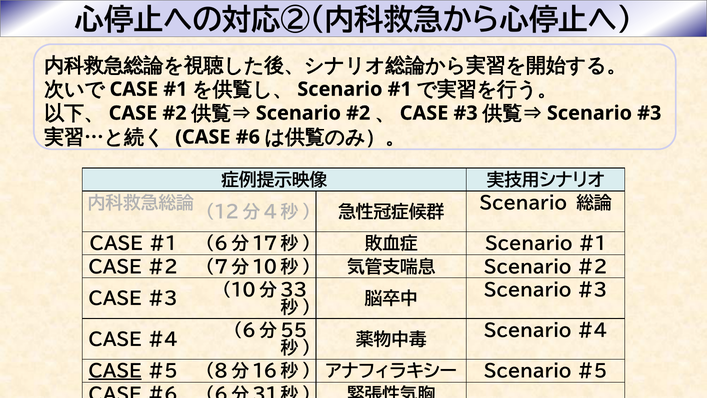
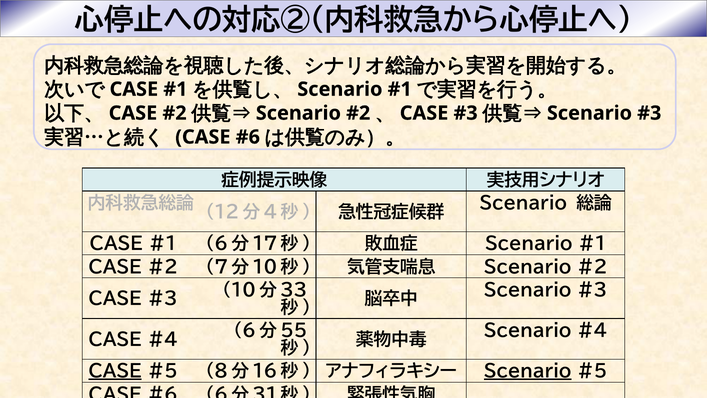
Scenario at (528, 371) underline: none -> present
